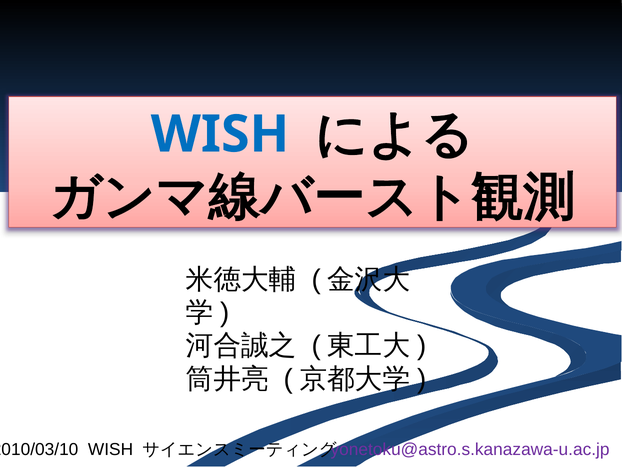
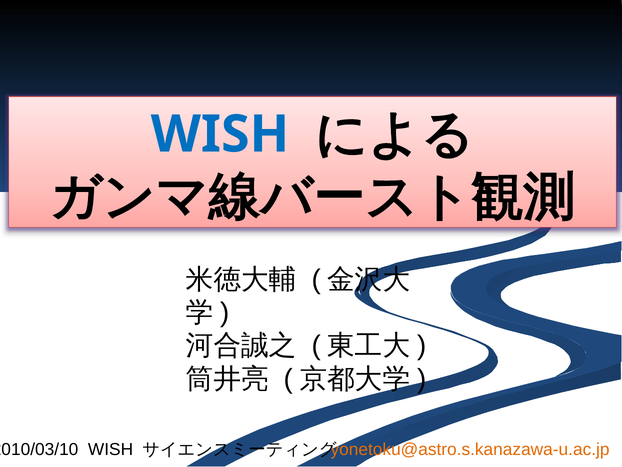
yonetoku@astro.s.kanazawa-u.ac.jp colour: purple -> orange
